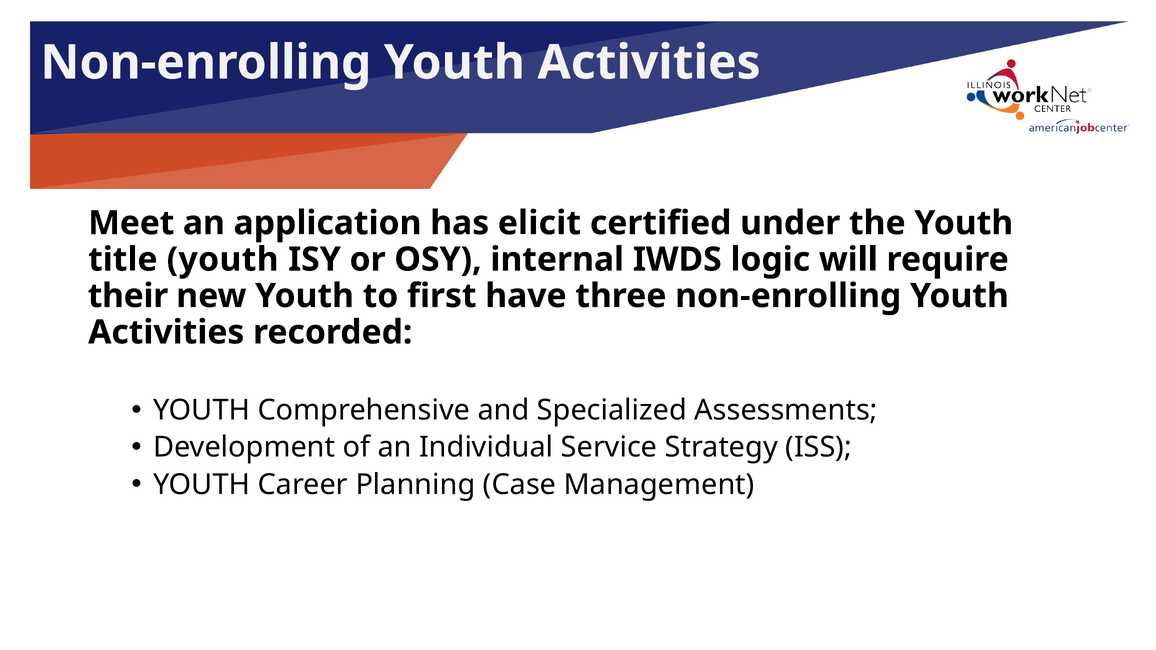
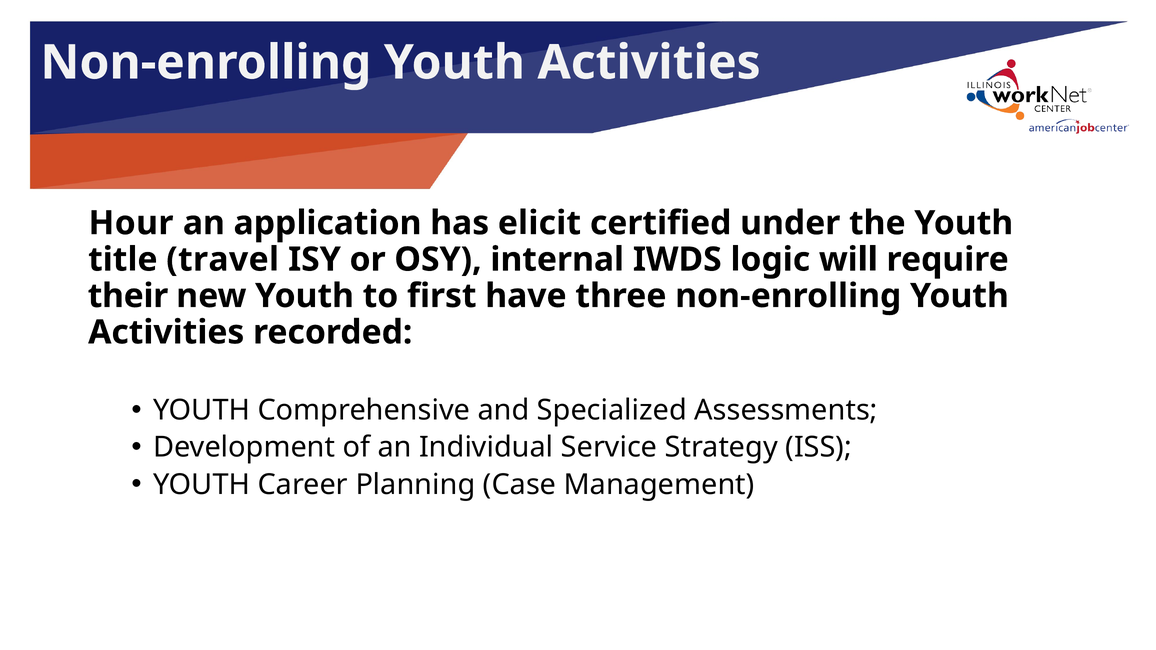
Meet: Meet -> Hour
title youth: youth -> travel
